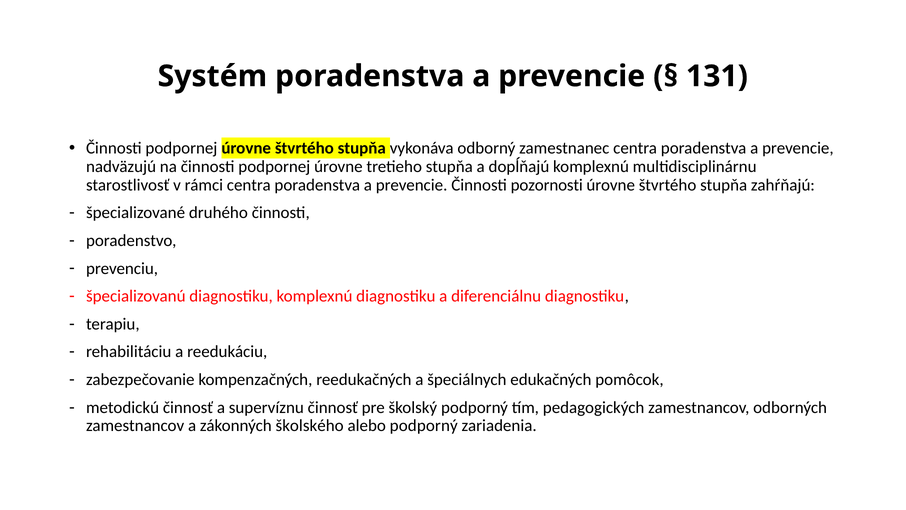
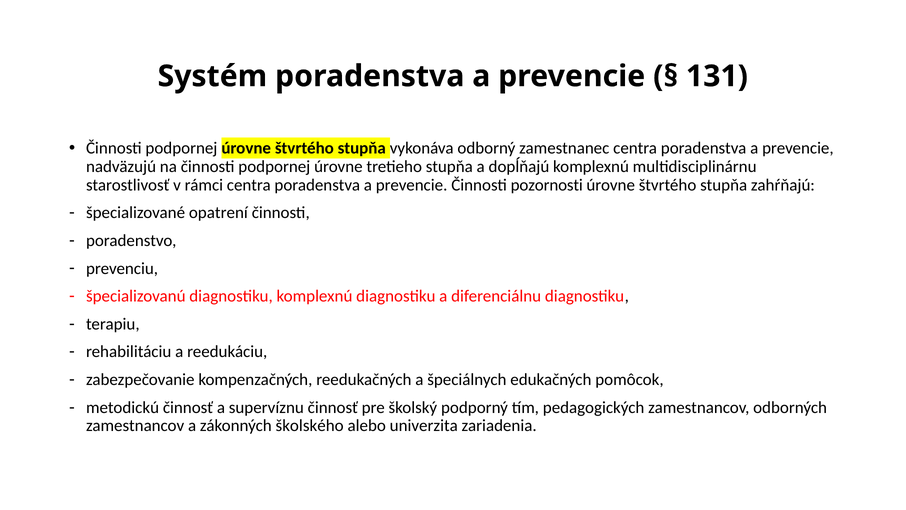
druhého: druhého -> opatrení
alebo podporný: podporný -> univerzita
